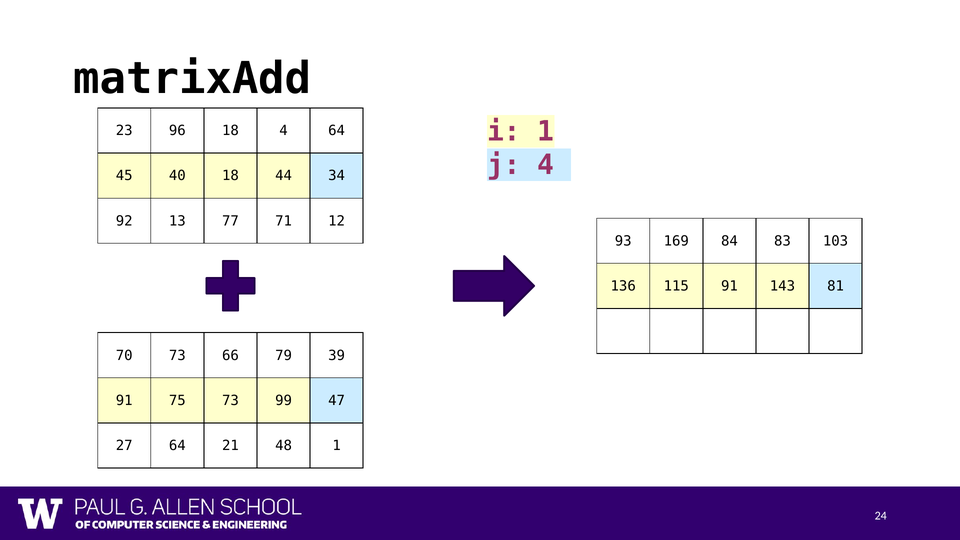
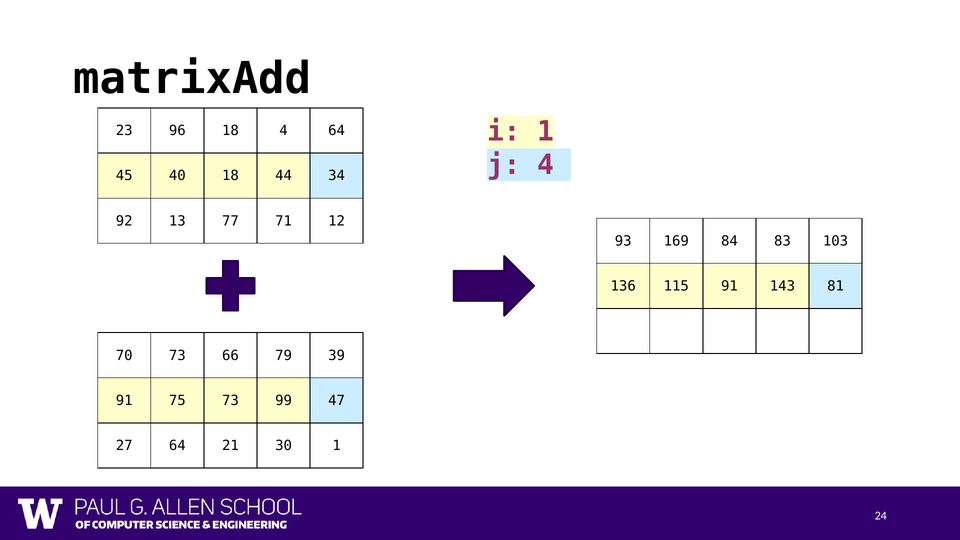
48: 48 -> 30
